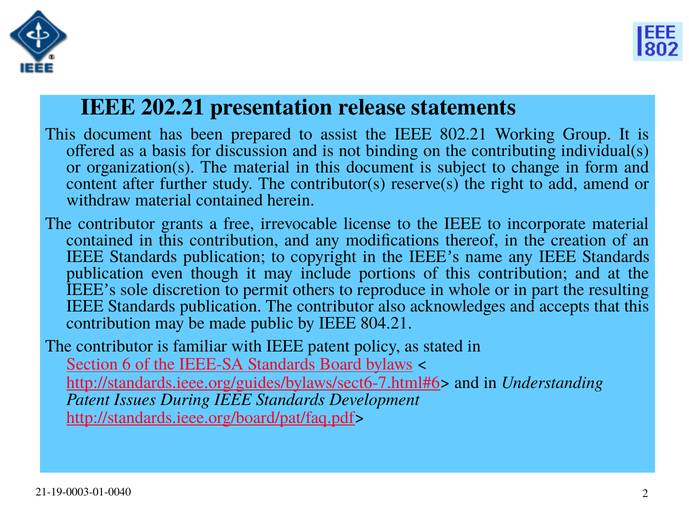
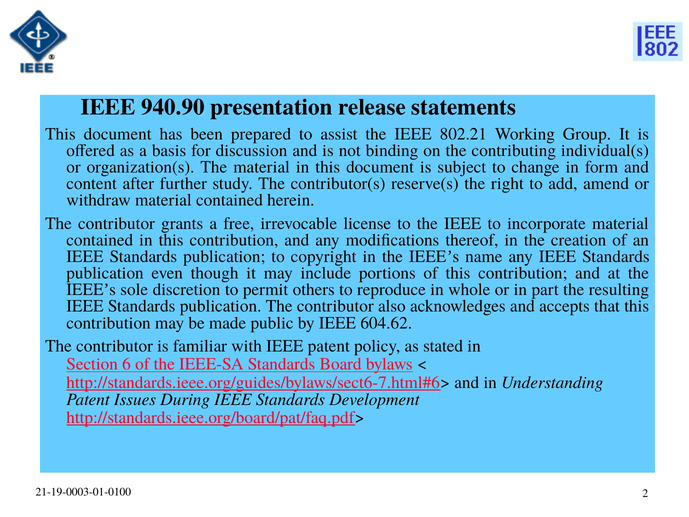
202.21: 202.21 -> 940.90
804.21: 804.21 -> 604.62
21-19-0003-01-0040: 21-19-0003-01-0040 -> 21-19-0003-01-0100
